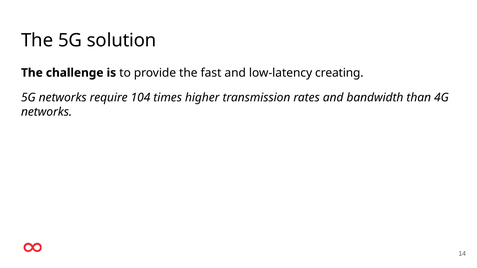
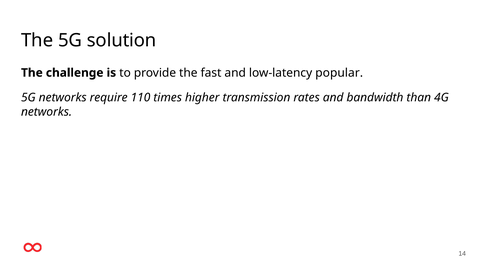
creating: creating -> popular
104: 104 -> 110
